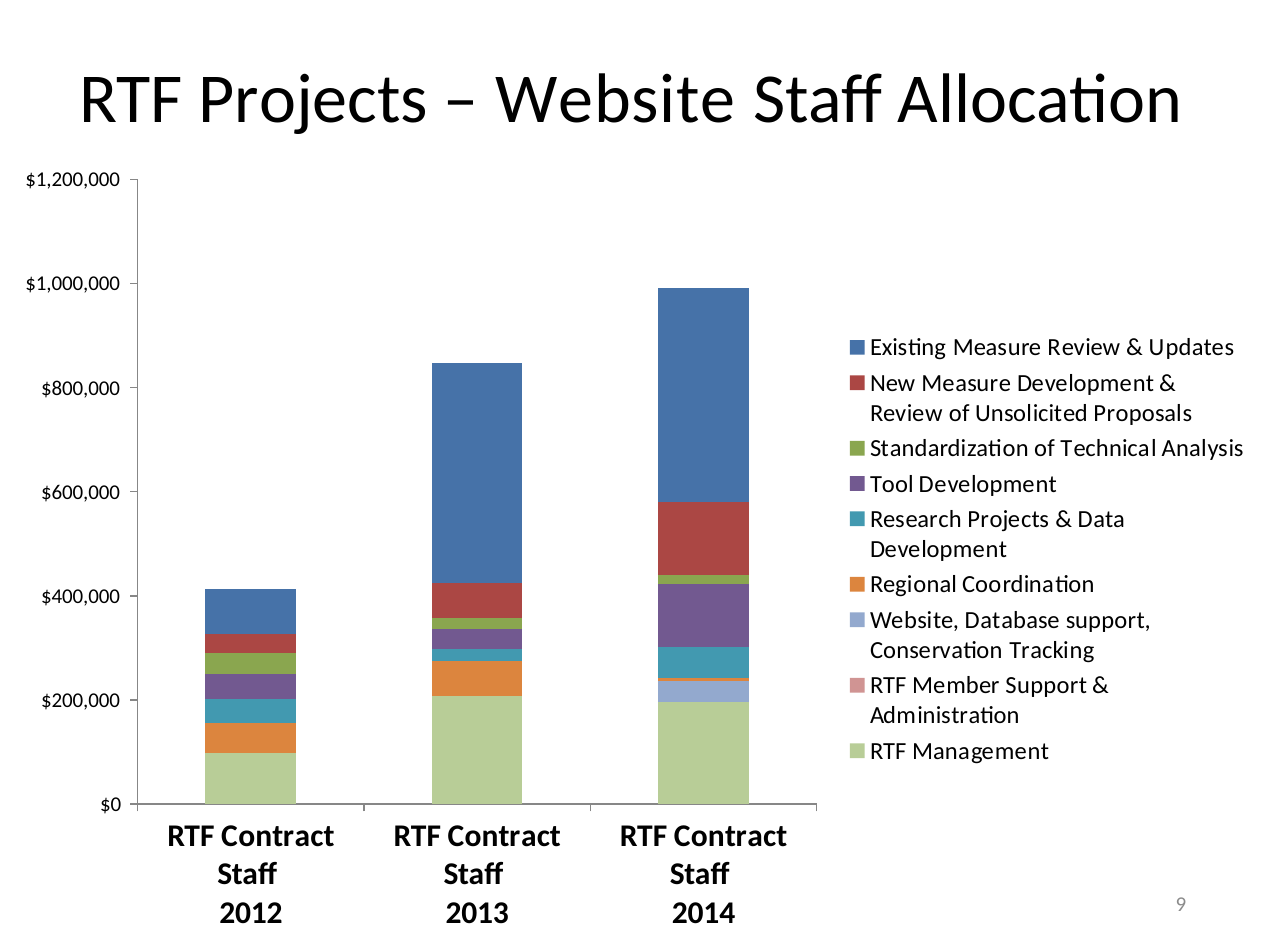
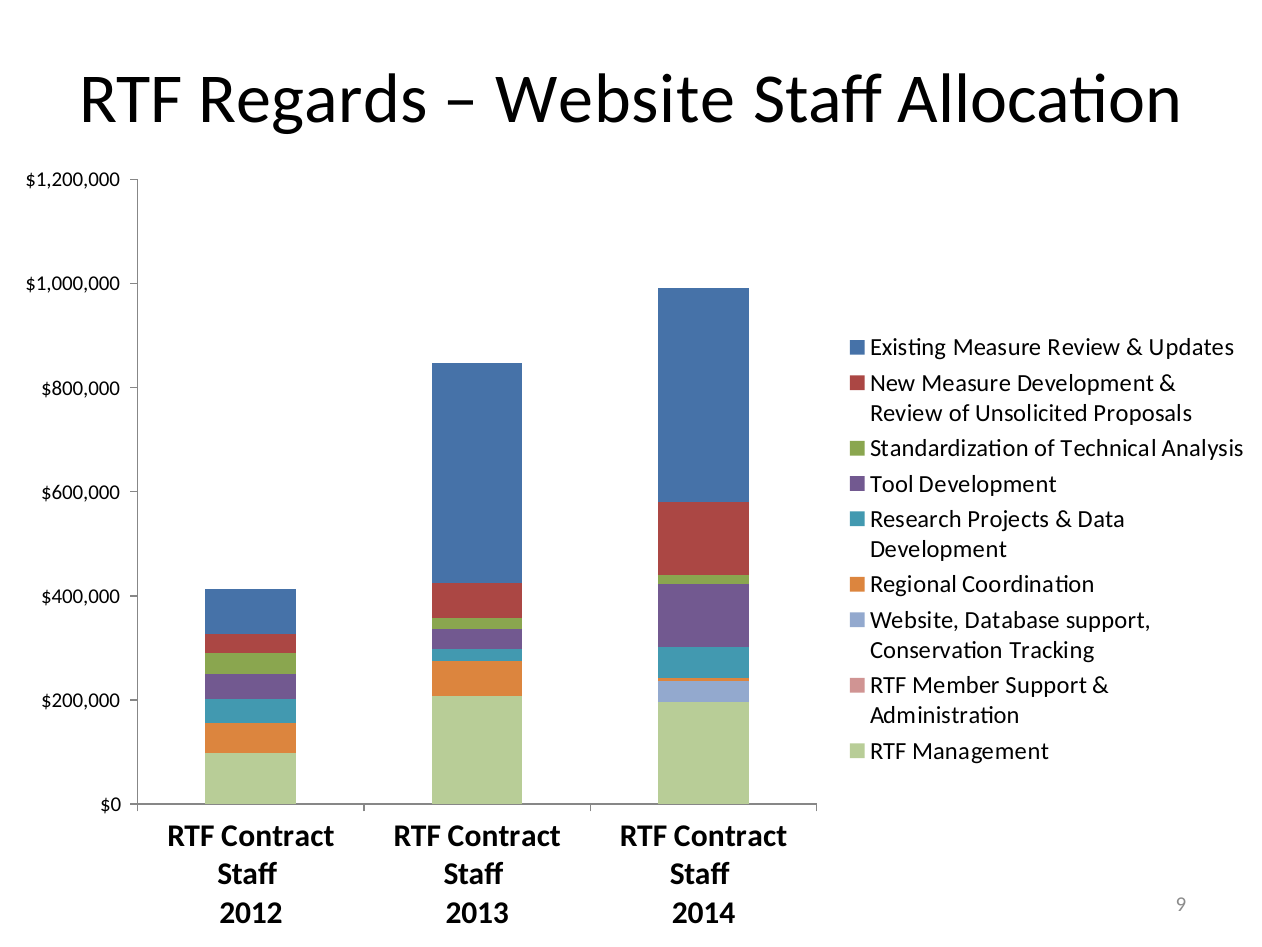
RTF Projects: Projects -> Regards
